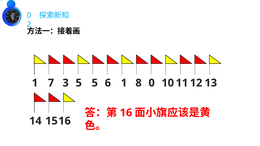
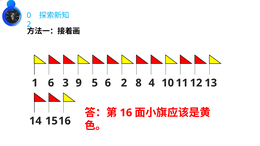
1 7: 7 -> 6
3 5: 5 -> 9
6 1: 1 -> 2
8 0: 0 -> 4
